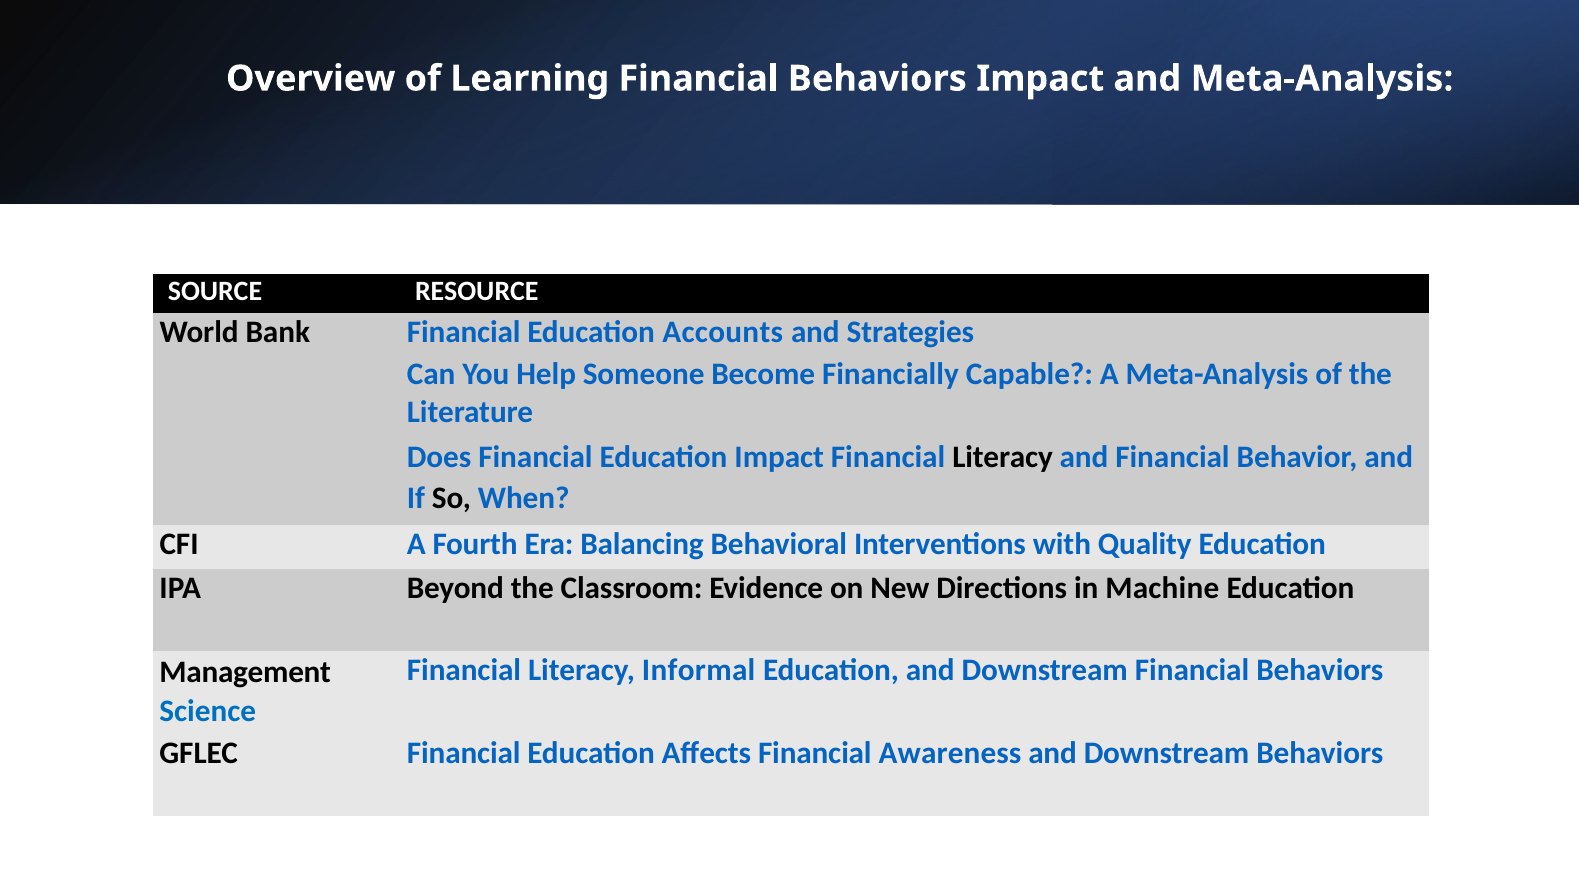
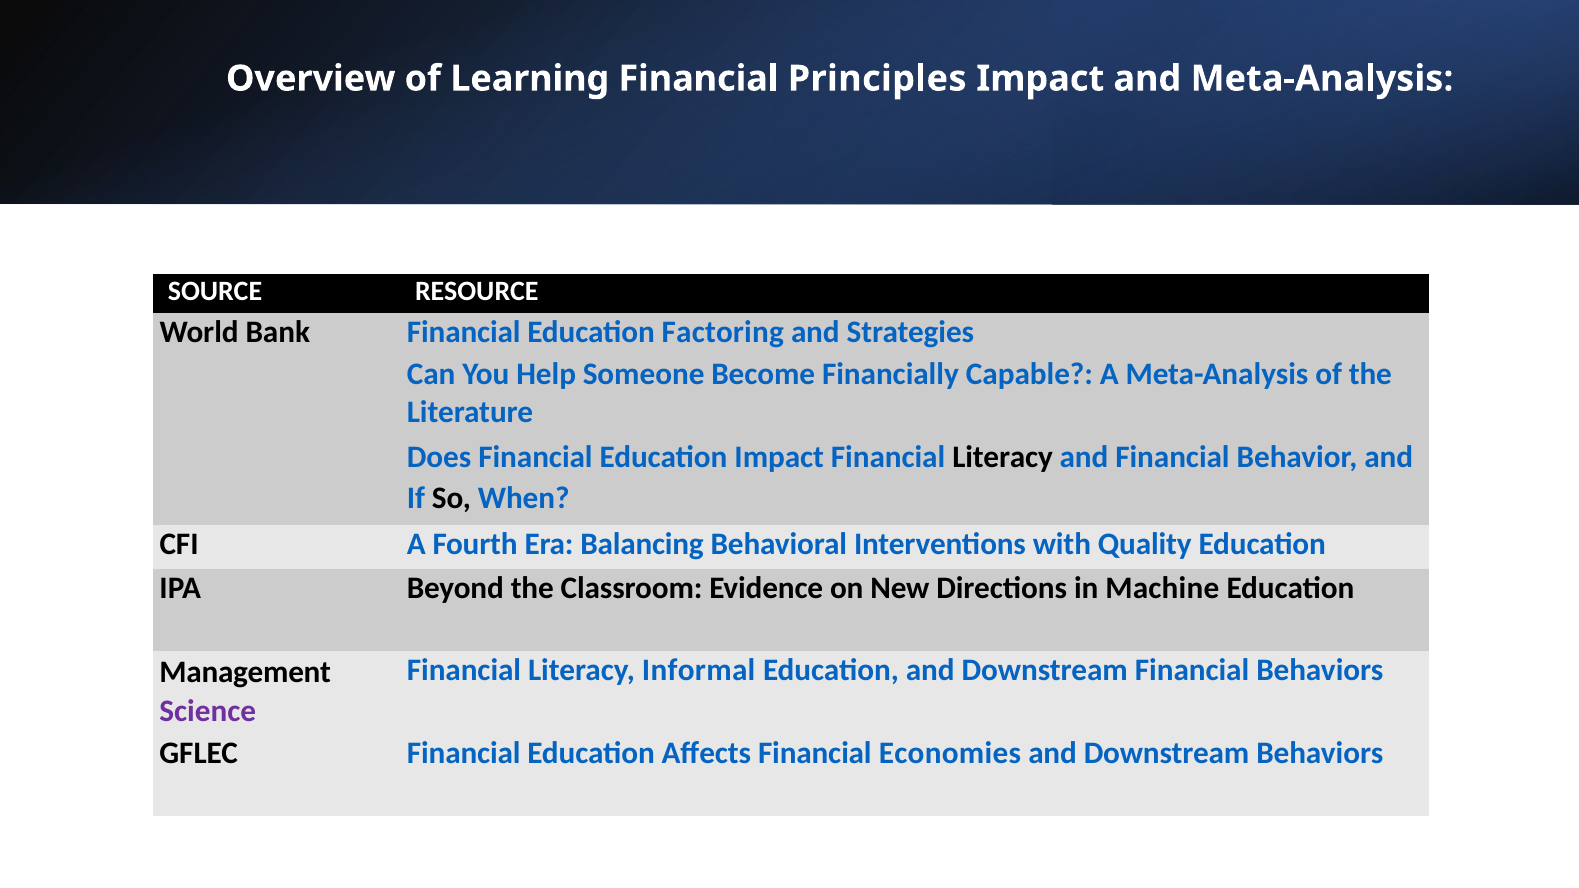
Behaviors at (877, 79): Behaviors -> Principles
Accounts: Accounts -> Factoring
Science colour: blue -> purple
Awareness: Awareness -> Economies
